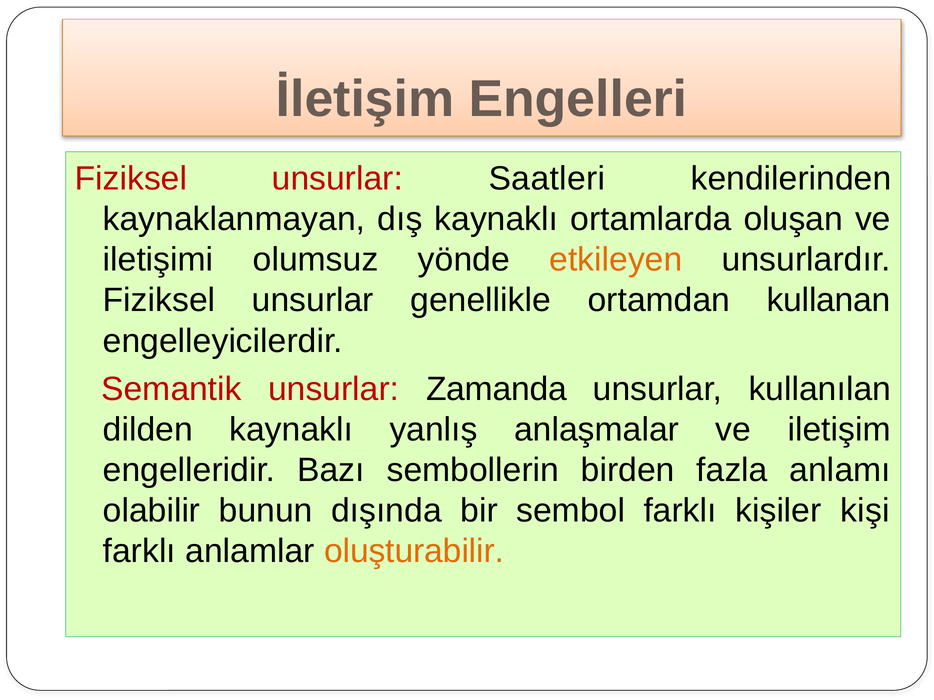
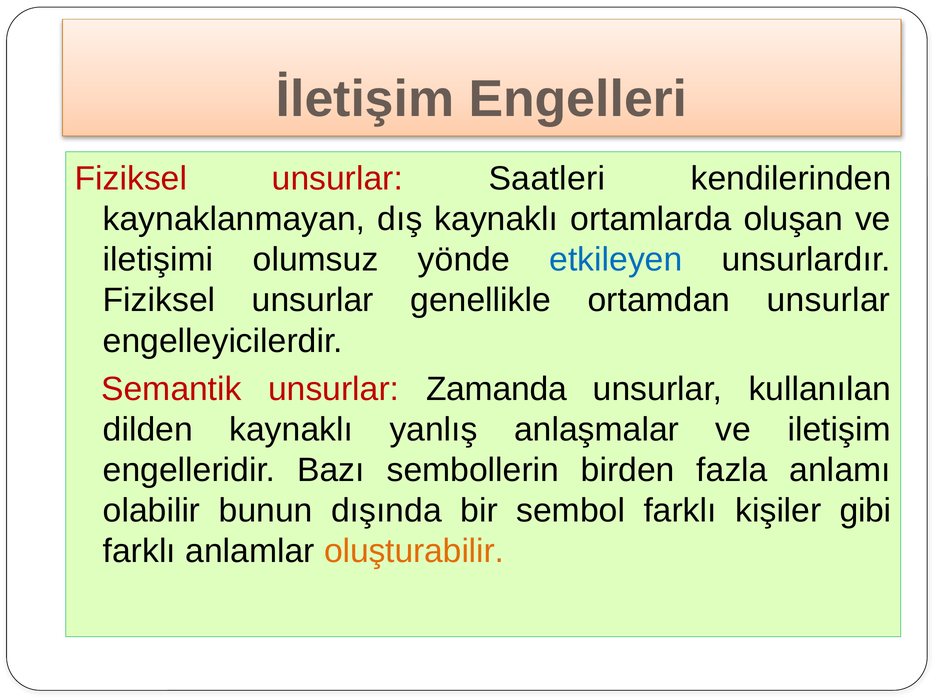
etkileyen colour: orange -> blue
ortamdan kullanan: kullanan -> unsurlar
kişi: kişi -> gibi
